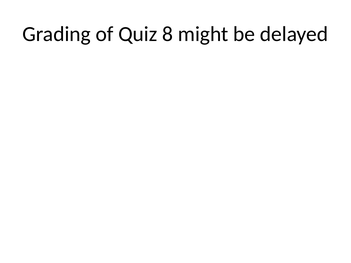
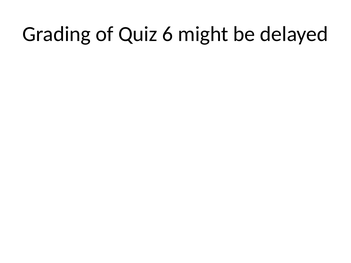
8: 8 -> 6
